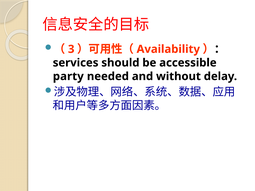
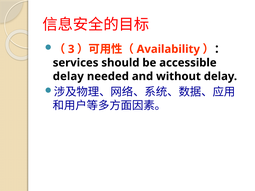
party at (68, 76): party -> delay
